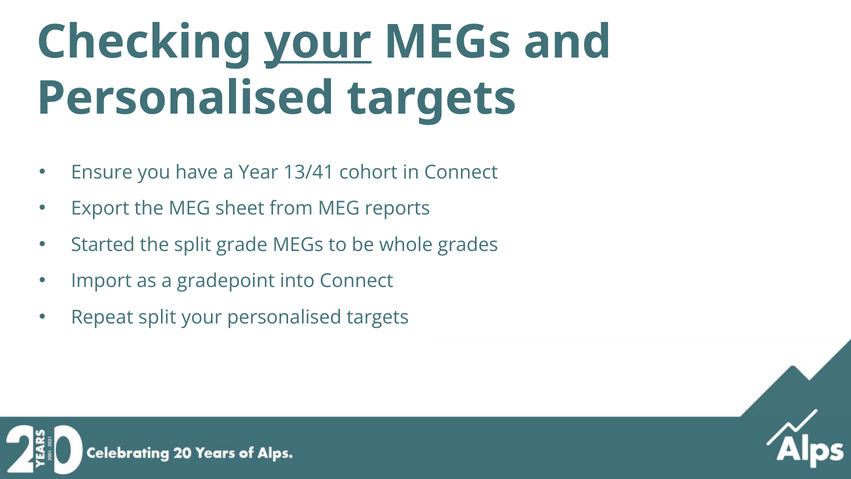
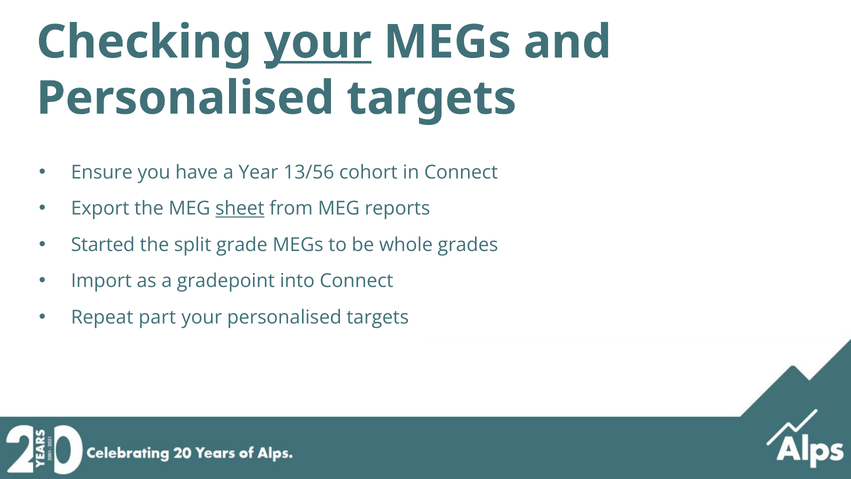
13/41: 13/41 -> 13/56
sheet underline: none -> present
Repeat split: split -> part
